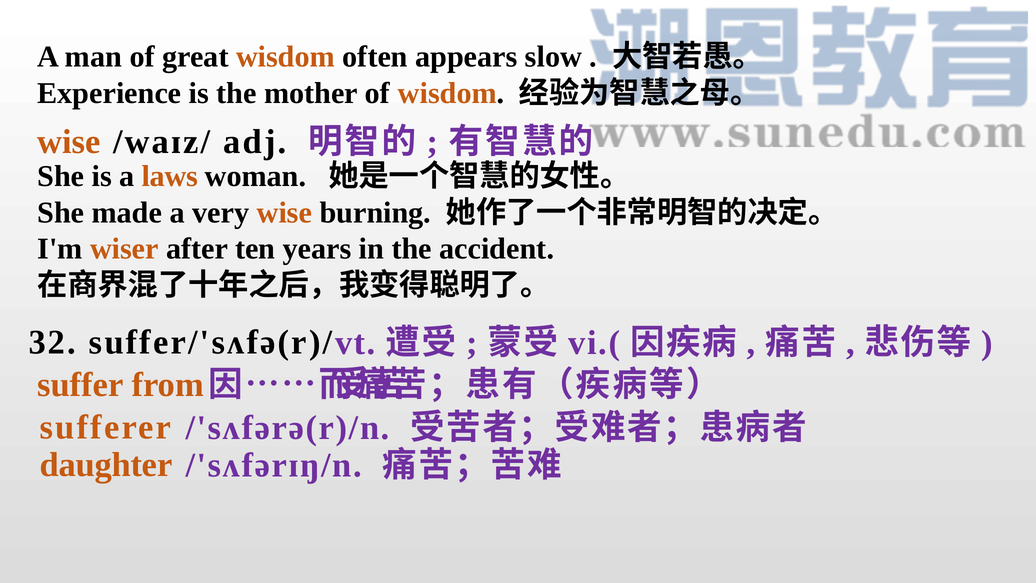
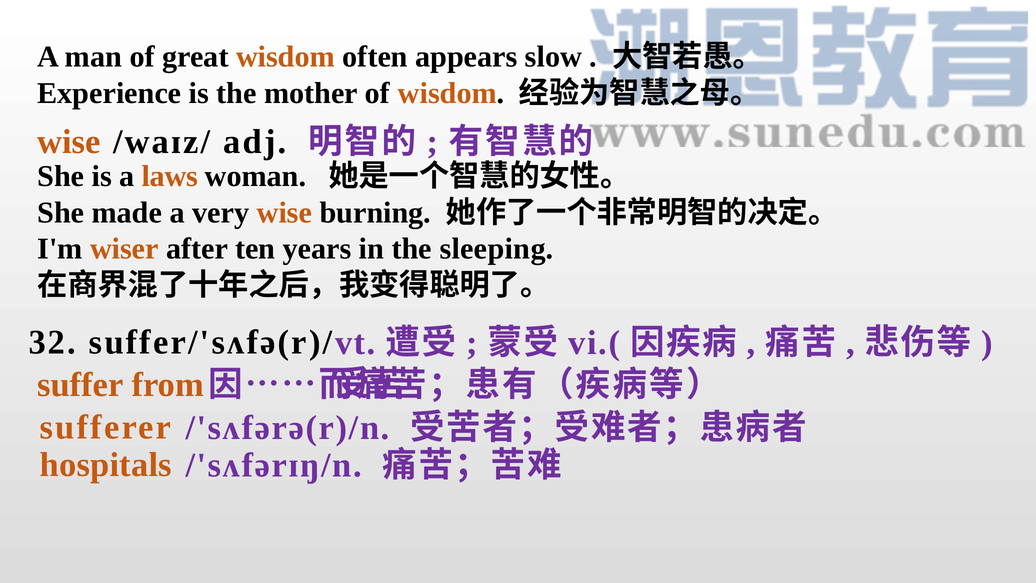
accident: accident -> sleeping
daughter: daughter -> hospitals
